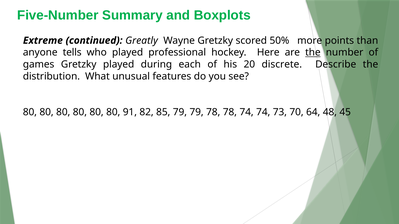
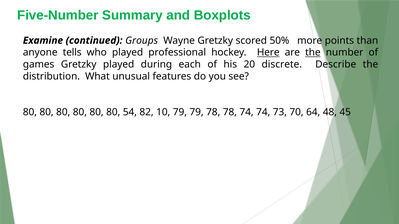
Extreme: Extreme -> Examine
Greatly: Greatly -> Groups
Here underline: none -> present
91: 91 -> 54
85: 85 -> 10
